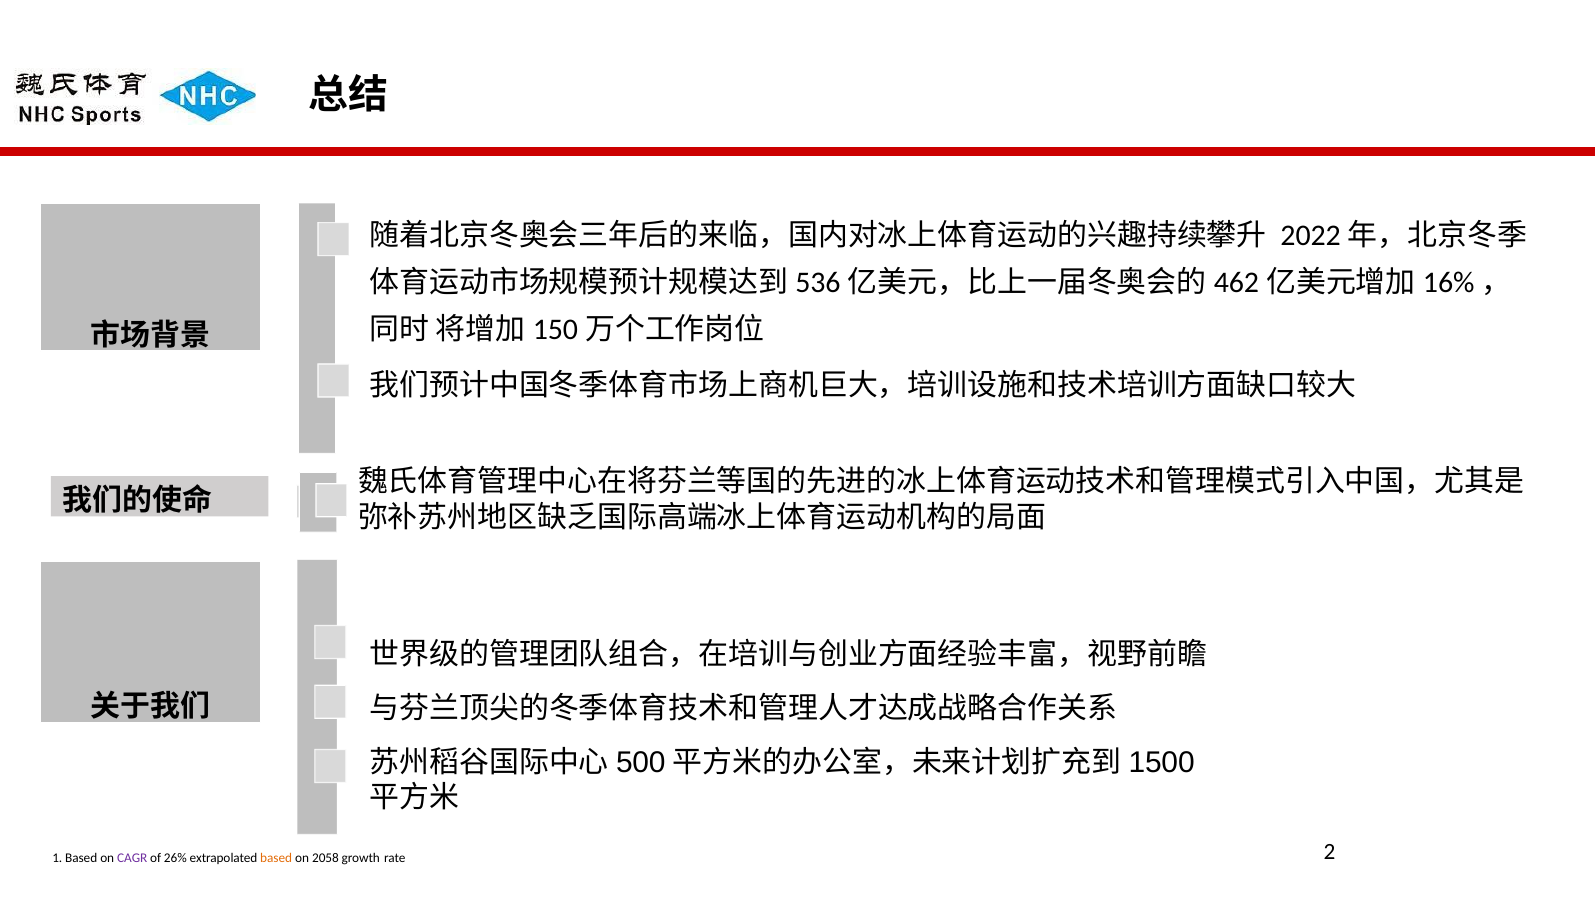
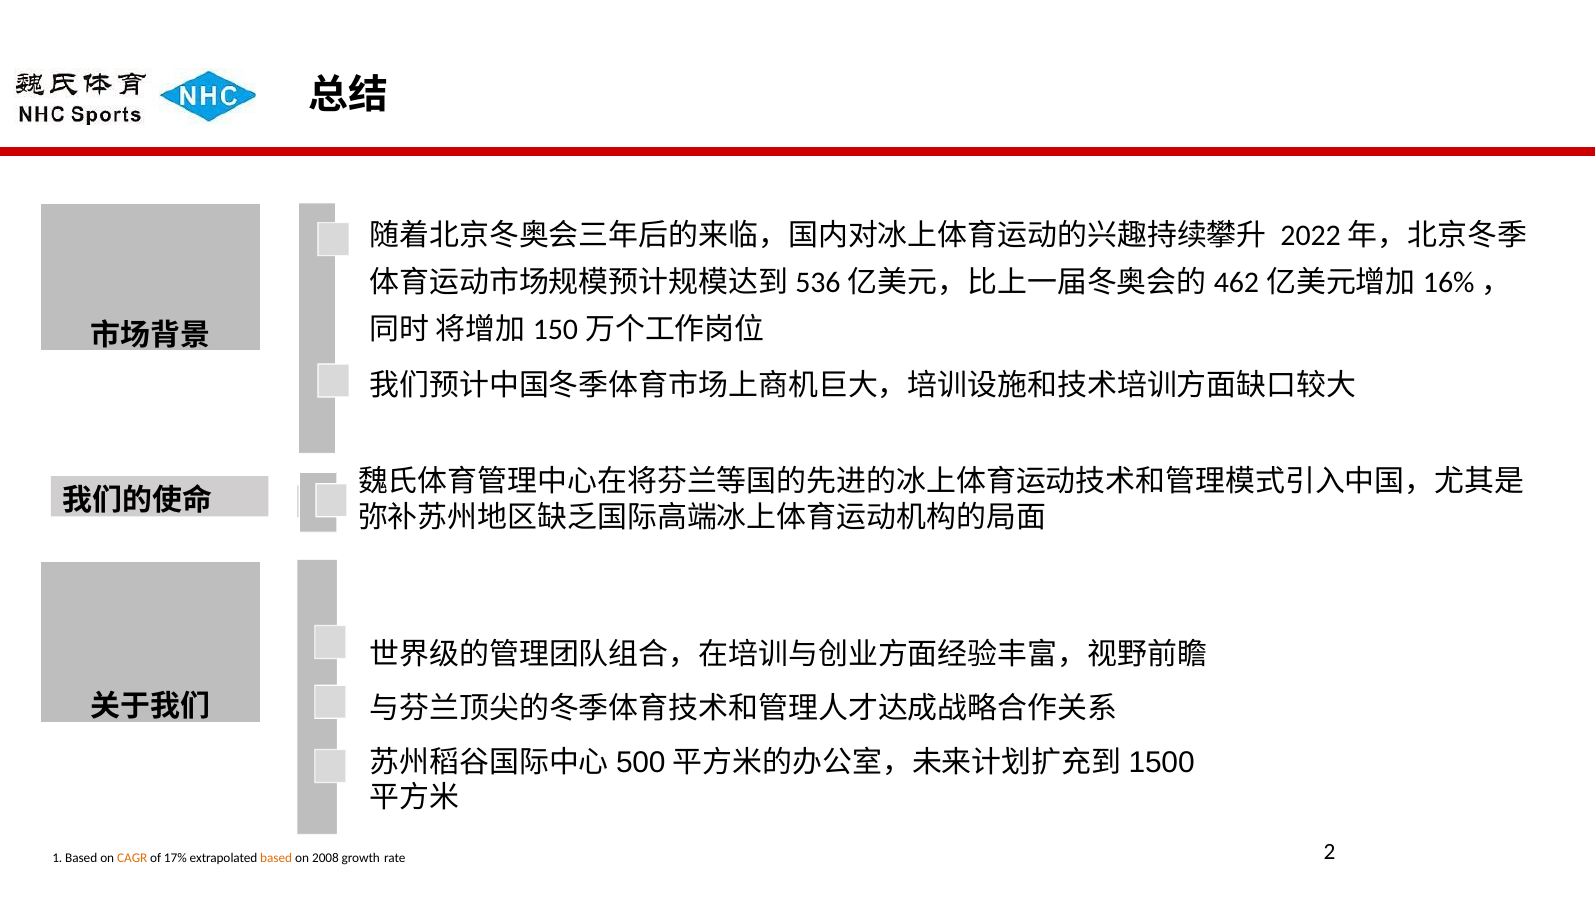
CAGR colour: purple -> orange
26%: 26% -> 17%
2058: 2058 -> 2008
